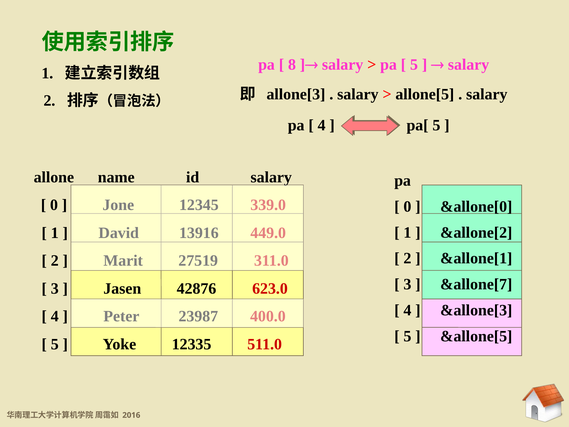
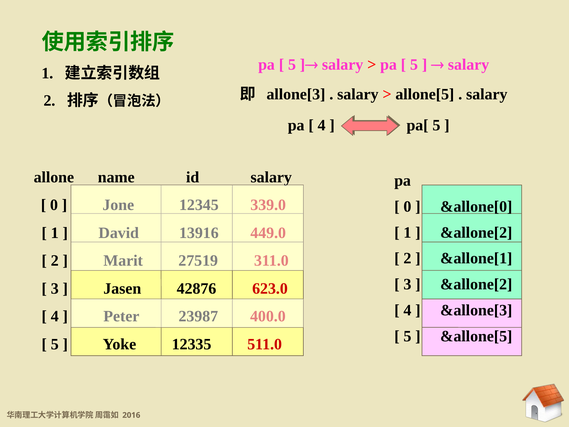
8 at (292, 64): 8 -> 5
&allone[7 at (476, 284): &allone[7 -> &allone[2
